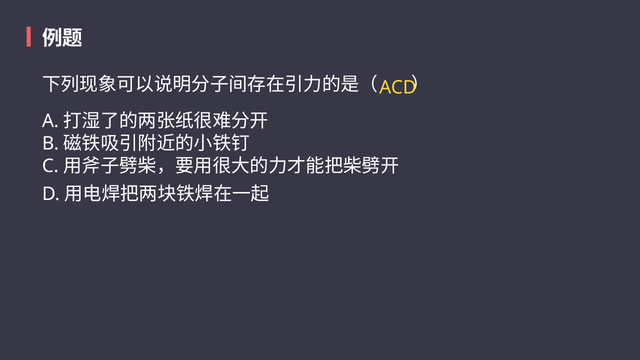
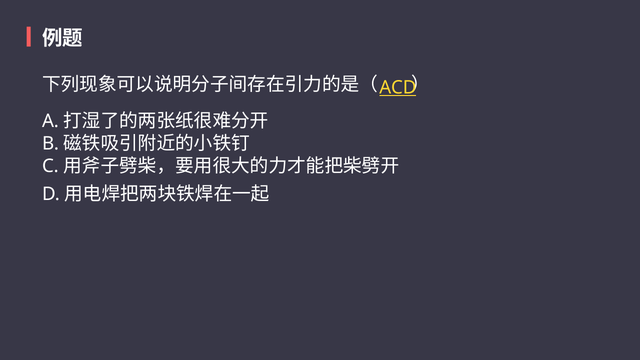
ACD underline: none -> present
